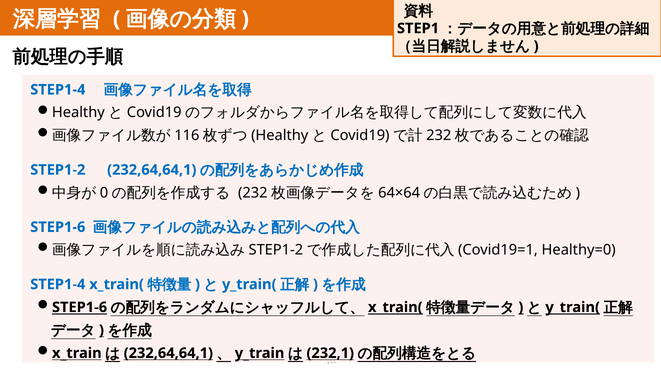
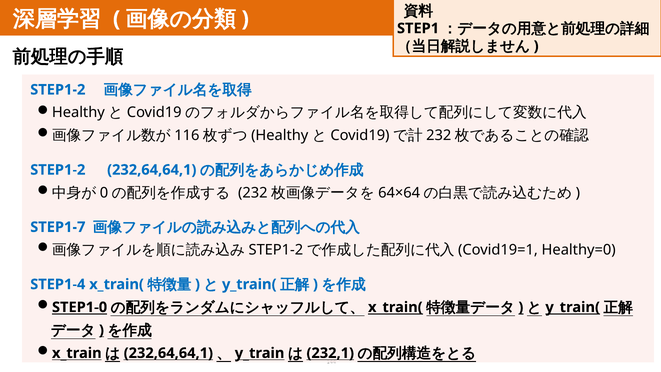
STEP1-4 at (58, 90): STEP1-4 -> STEP1-2
STEP1-6 at (58, 227): STEP1-6 -> STEP1-7
STEP1-6 at (80, 307): STEP1-6 -> STEP1-0
